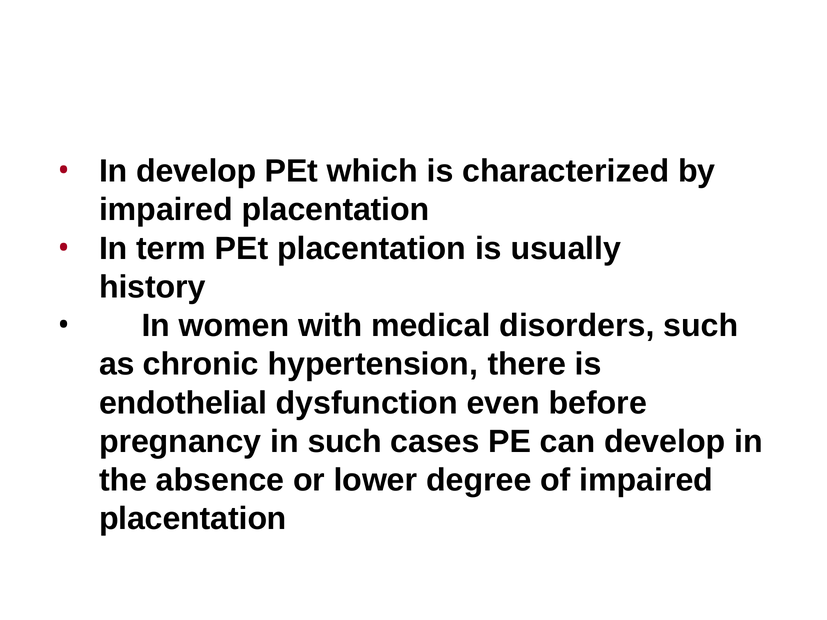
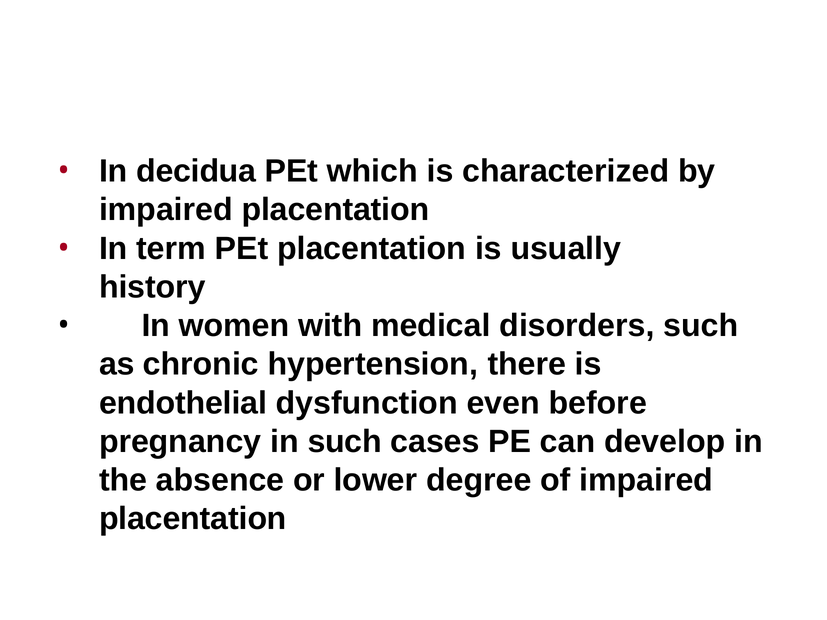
In develop: develop -> decidua
